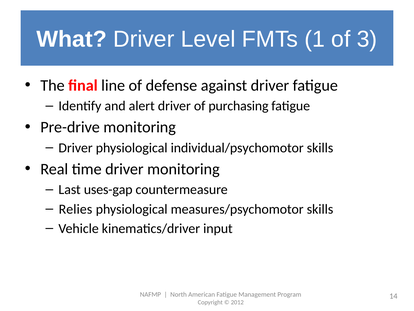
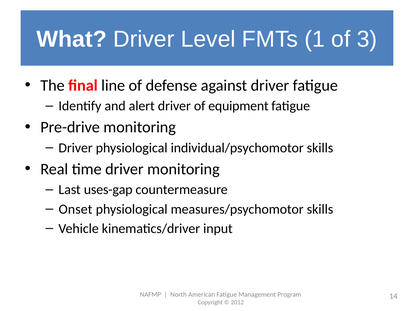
purchasing: purchasing -> equipment
Relies: Relies -> Onset
